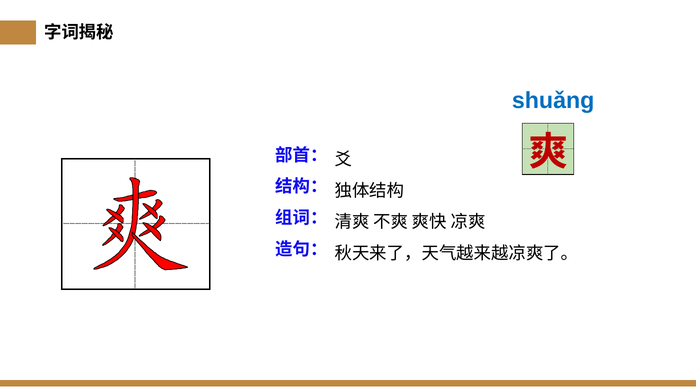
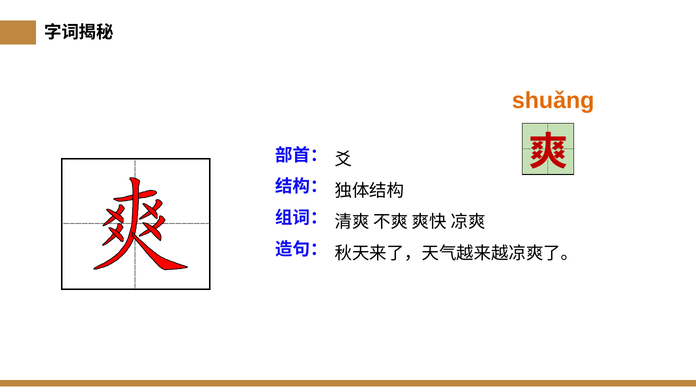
shuǎng colour: blue -> orange
